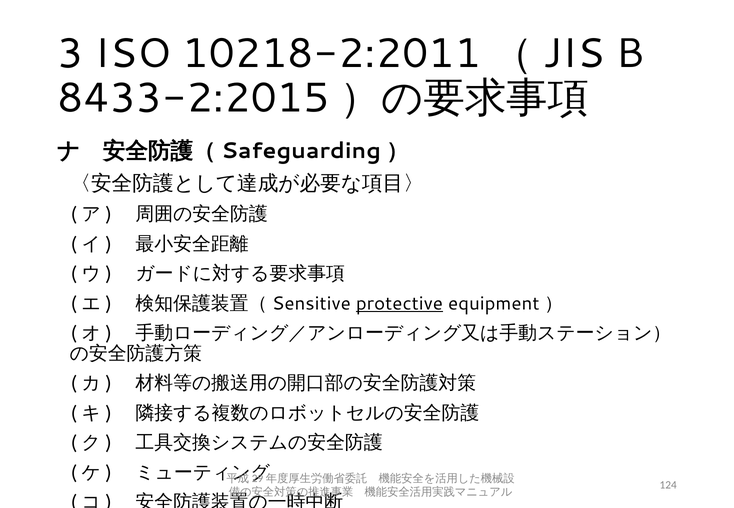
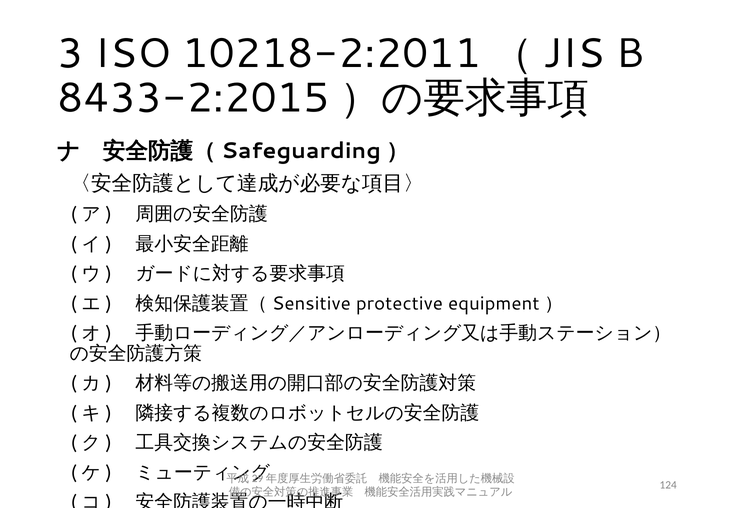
protective underline: present -> none
